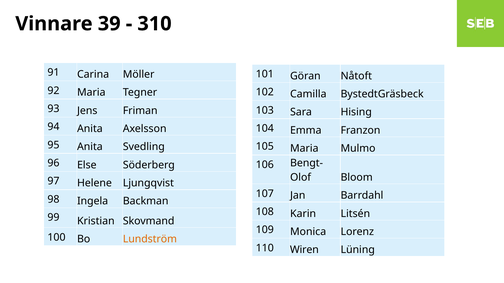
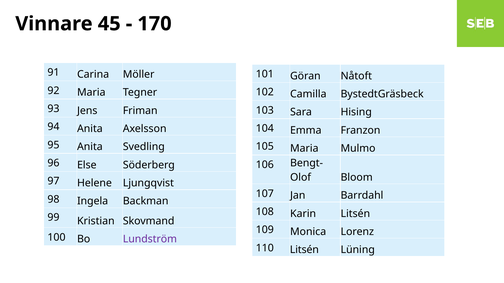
39: 39 -> 45
310: 310 -> 170
Lundström colour: orange -> purple
110 Wiren: Wiren -> Litsén
